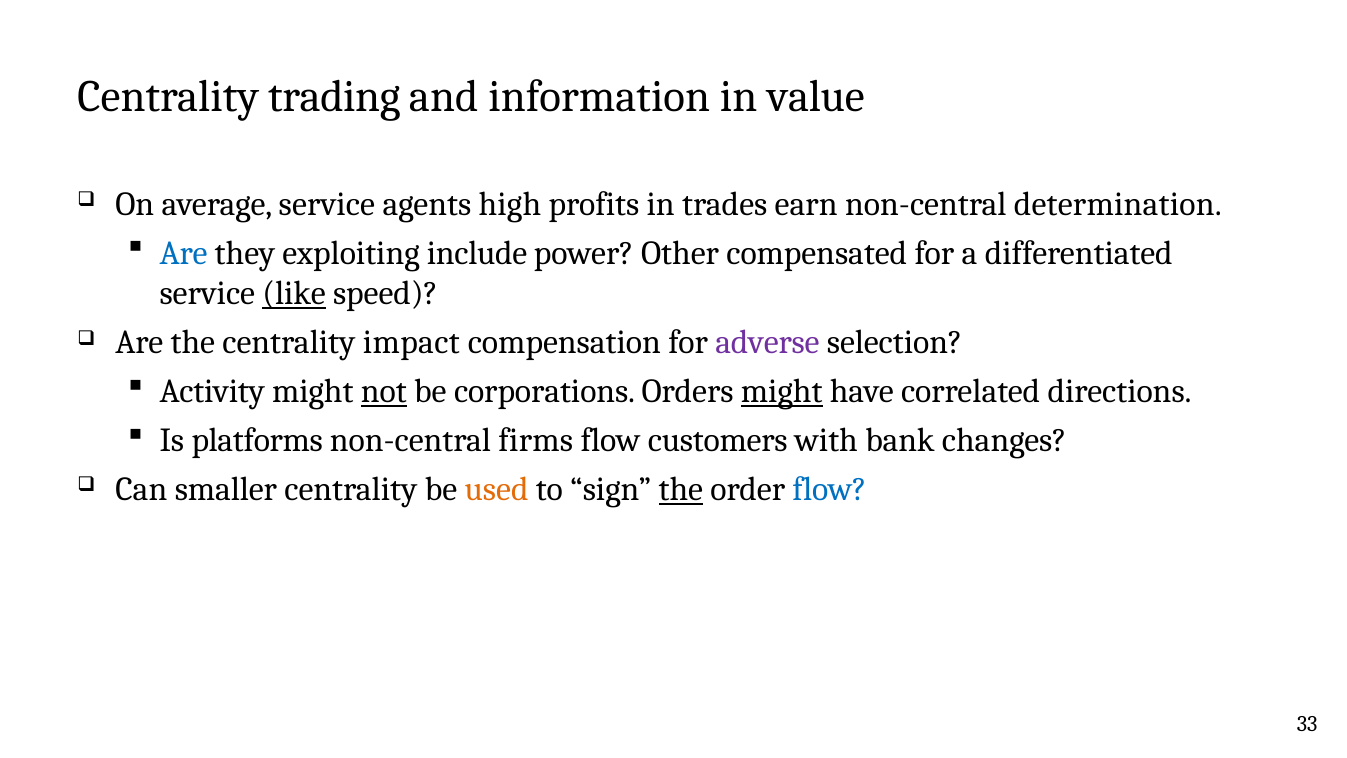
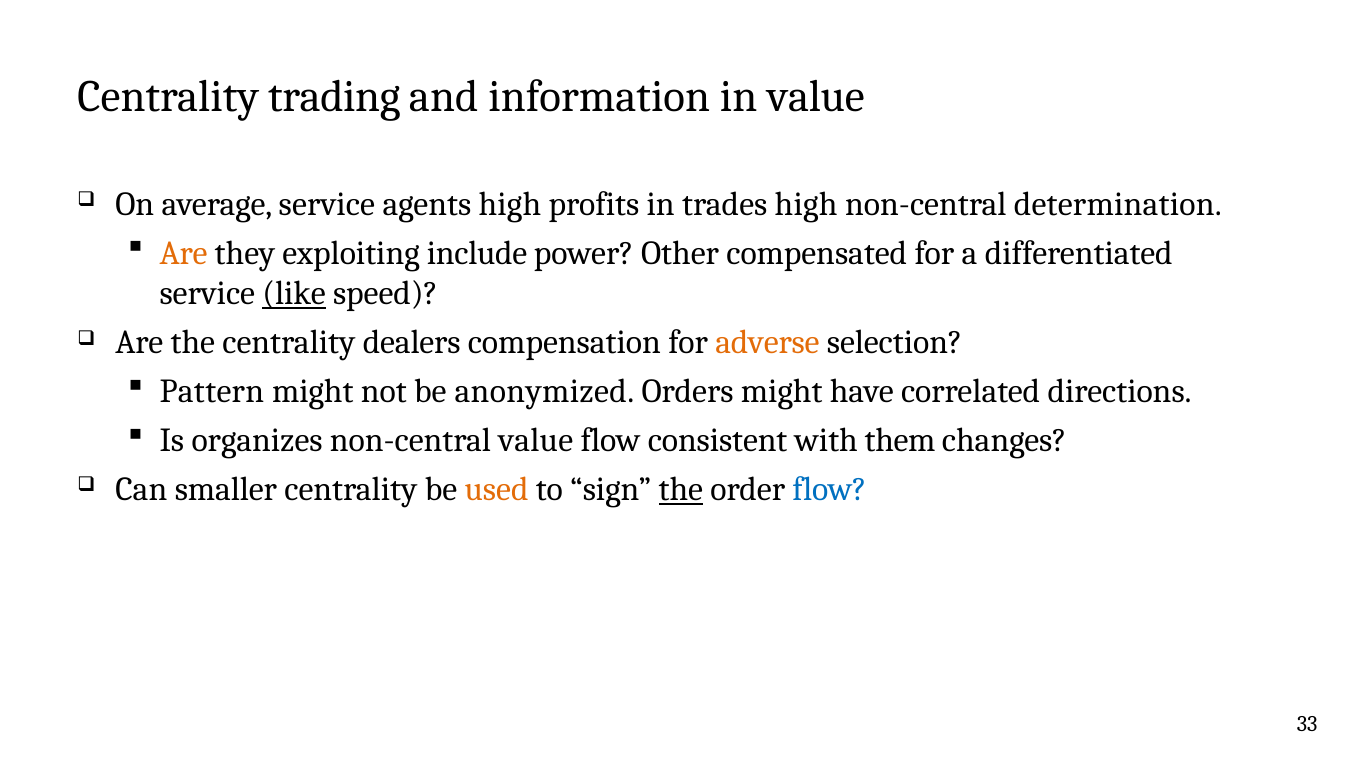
trades earn: earn -> high
Are at (184, 253) colour: blue -> orange
impact: impact -> dealers
adverse colour: purple -> orange
Activity: Activity -> Pattern
not underline: present -> none
corporations: corporations -> anonymized
might at (782, 391) underline: present -> none
platforms: platforms -> organizes
non-central firms: firms -> value
customers: customers -> consistent
bank: bank -> them
